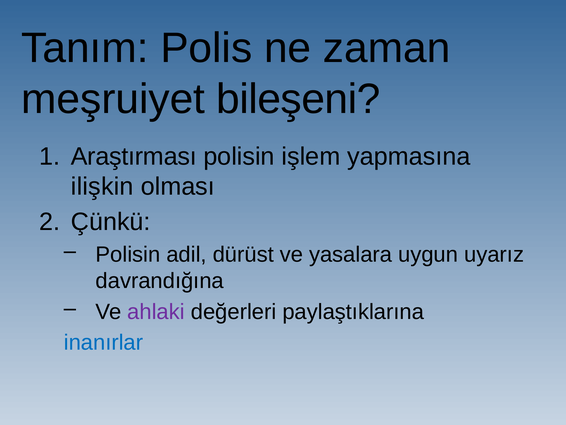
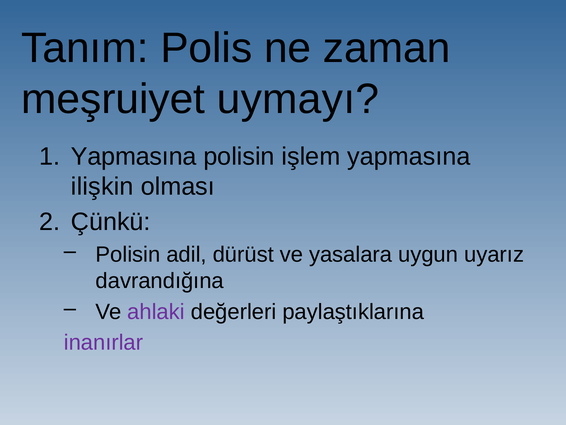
bileşeni: bileşeni -> uymayı
Araştırması at (134, 156): Araştırması -> Yapmasına
inanırlar colour: blue -> purple
